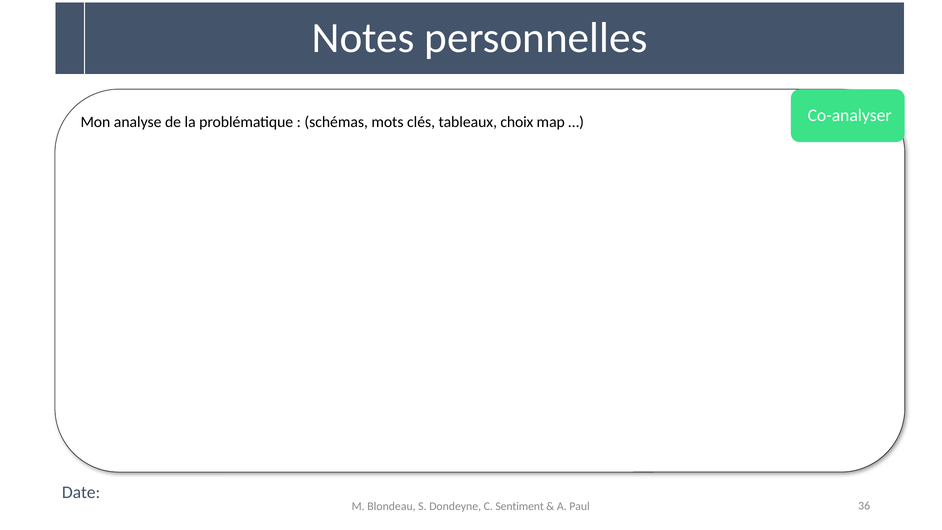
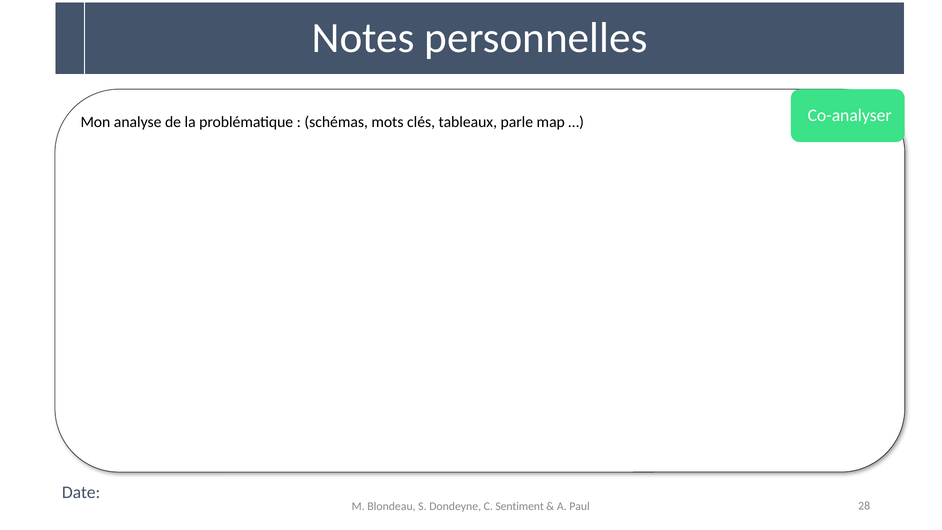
choix: choix -> parle
36: 36 -> 28
